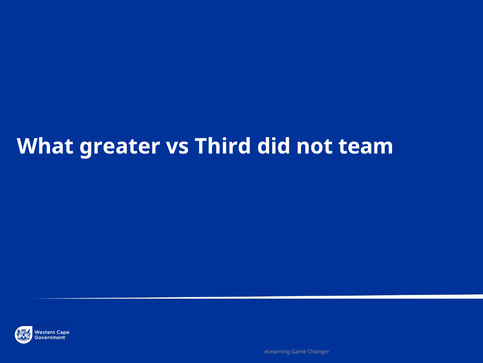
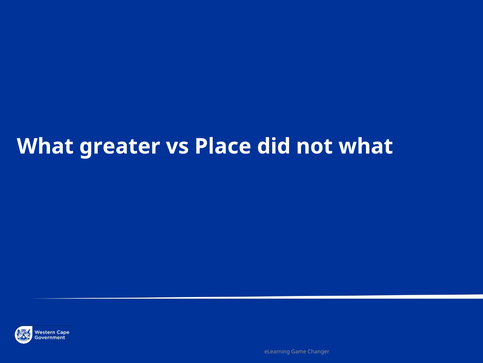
Third: Third -> Place
not team: team -> what
